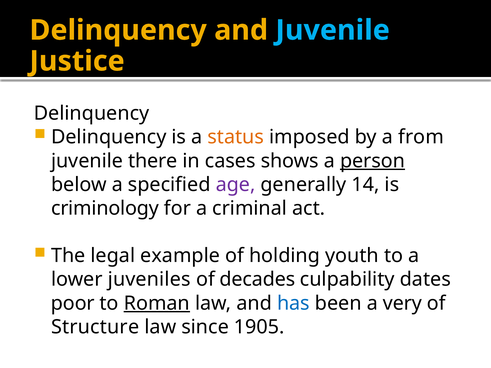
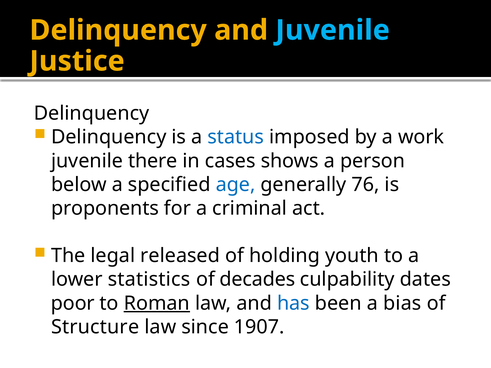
status colour: orange -> blue
from: from -> work
person underline: present -> none
age colour: purple -> blue
14: 14 -> 76
criminology: criminology -> proponents
example: example -> released
juveniles: juveniles -> statistics
very: very -> bias
1905: 1905 -> 1907
